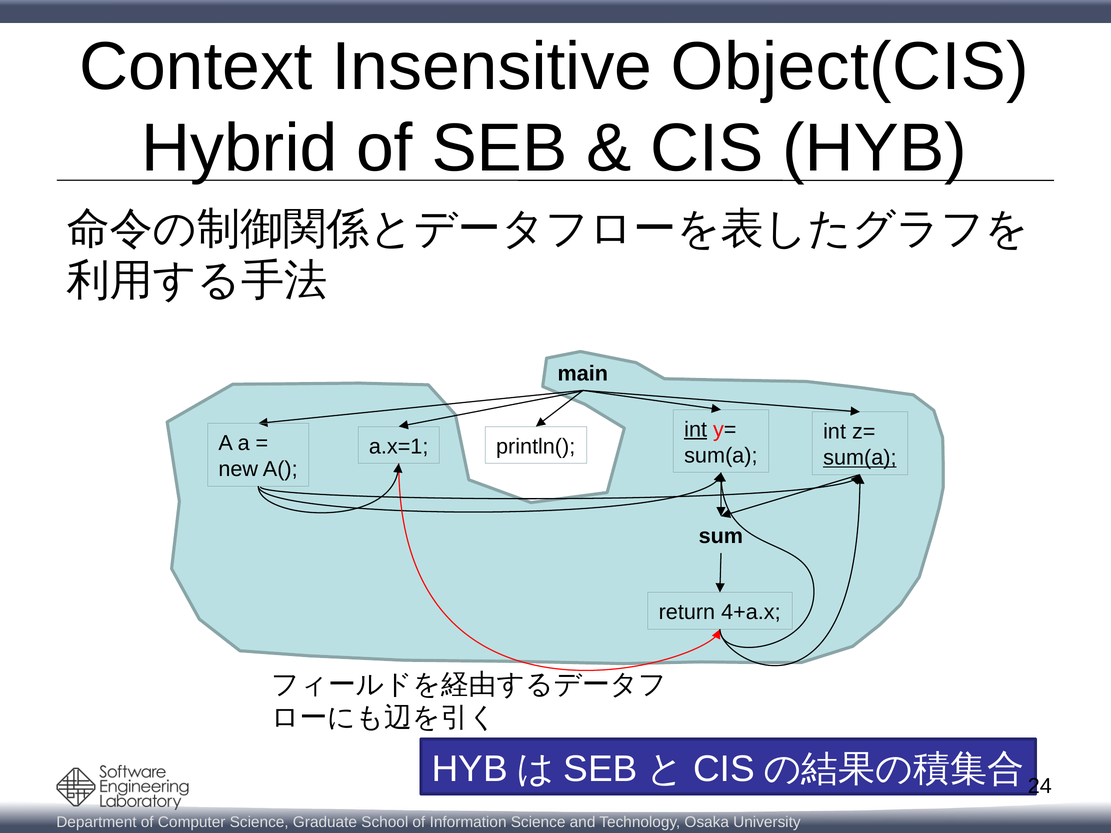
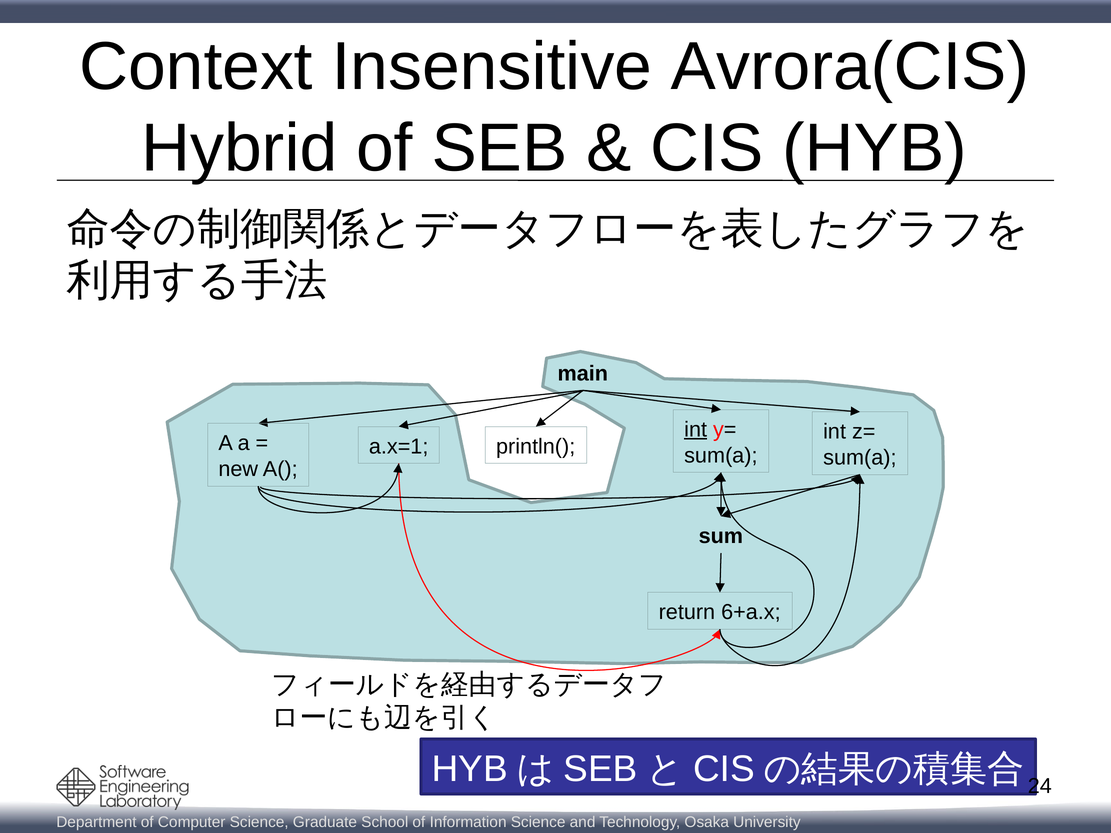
Object(CIS: Object(CIS -> Avrora(CIS
sum(a at (860, 458) underline: present -> none
4+a.x: 4+a.x -> 6+a.x
